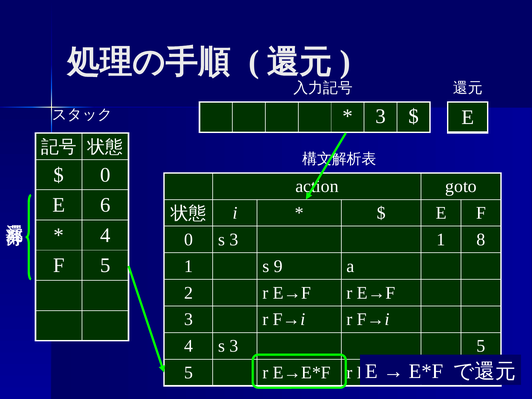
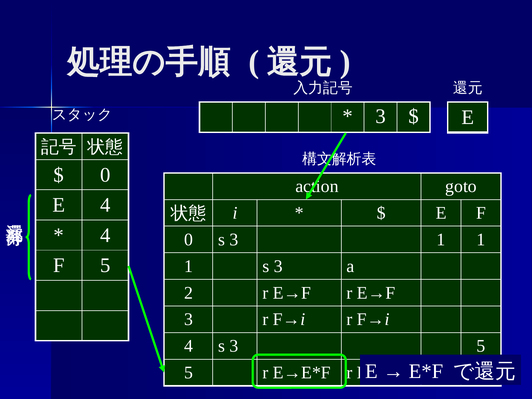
E 6: 6 -> 4
3 1 8: 8 -> 1
1 s 9: 9 -> 3
